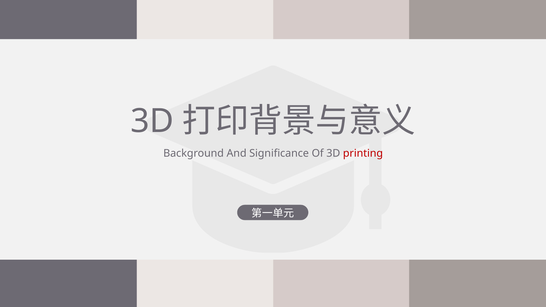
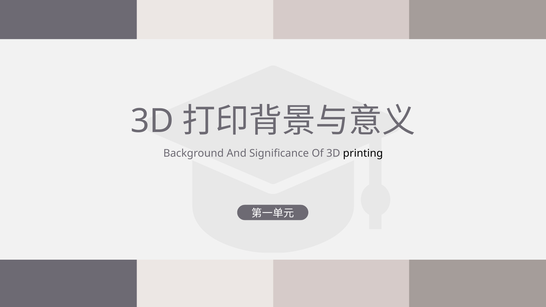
printing colour: red -> black
